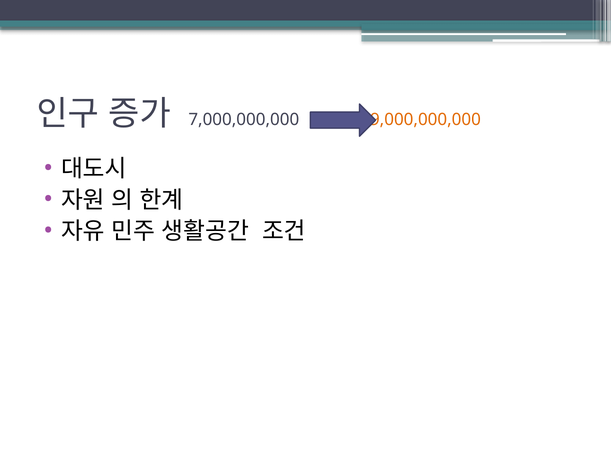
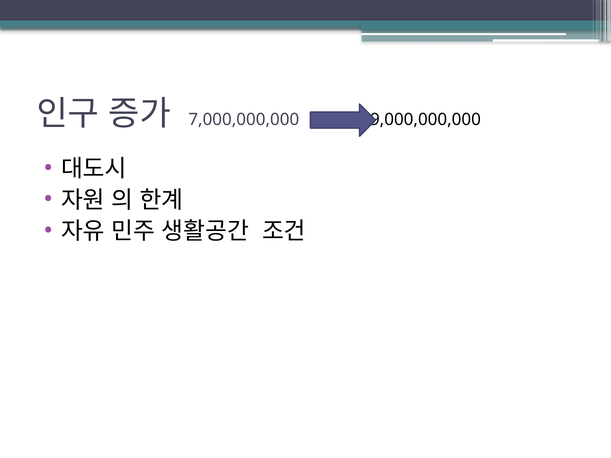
9,000,000,000 colour: orange -> black
